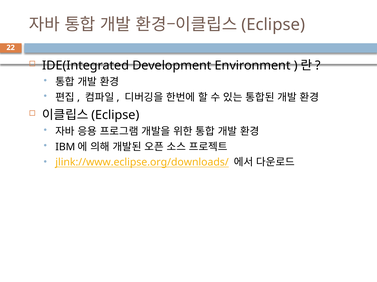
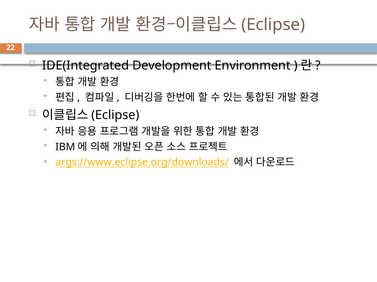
jlink://www.eclipse.org/downloads/: jlink://www.eclipse.org/downloads/ -> args://www.eclipse.org/downloads/
